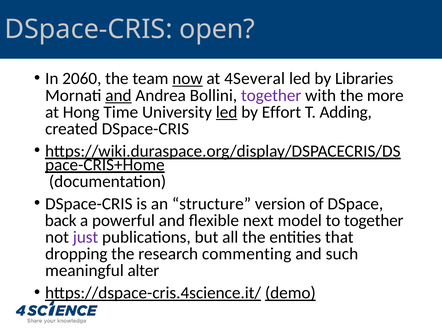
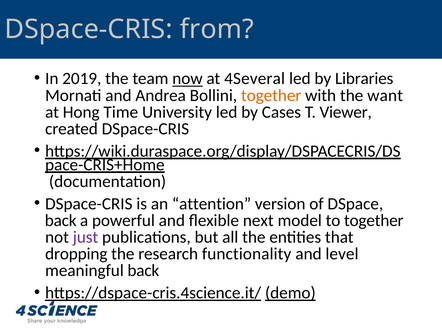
open: open -> from
2060: 2060 -> 2019
and at (118, 95) underline: present -> none
together at (271, 95) colour: purple -> orange
more: more -> want
led at (227, 112) underline: present -> none
Effort: Effort -> Cases
Adding: Adding -> Viewer
structure: structure -> attention
commenting: commenting -> functionality
such: such -> level
meaningful alter: alter -> back
